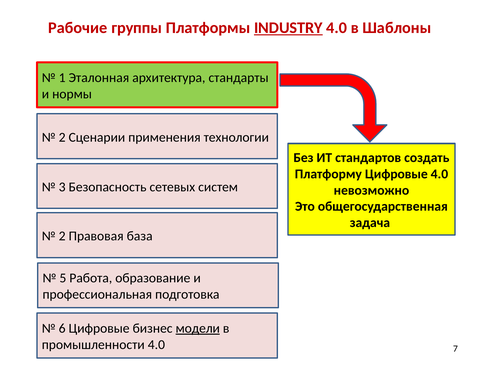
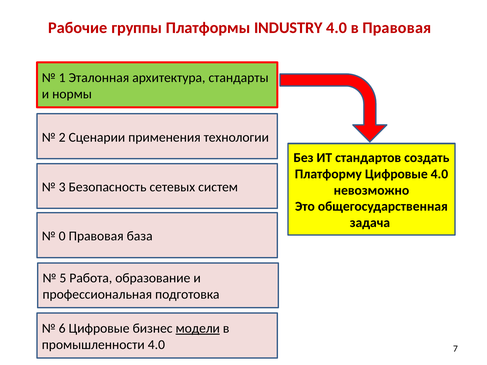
INDUSTRY underline: present -> none
в Шаблоны: Шаблоны -> Правовая
2 at (62, 236): 2 -> 0
